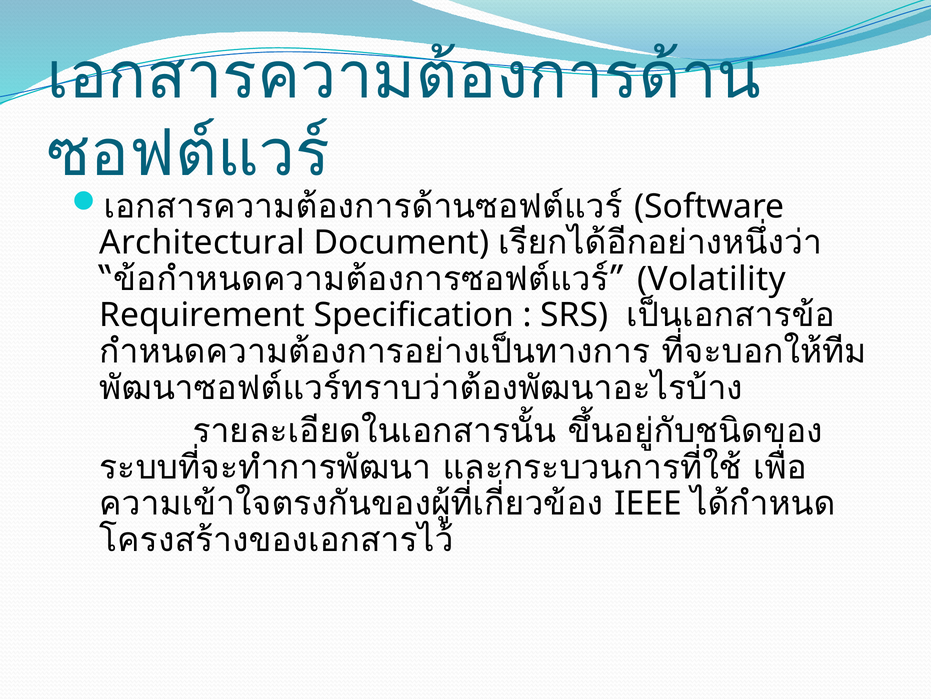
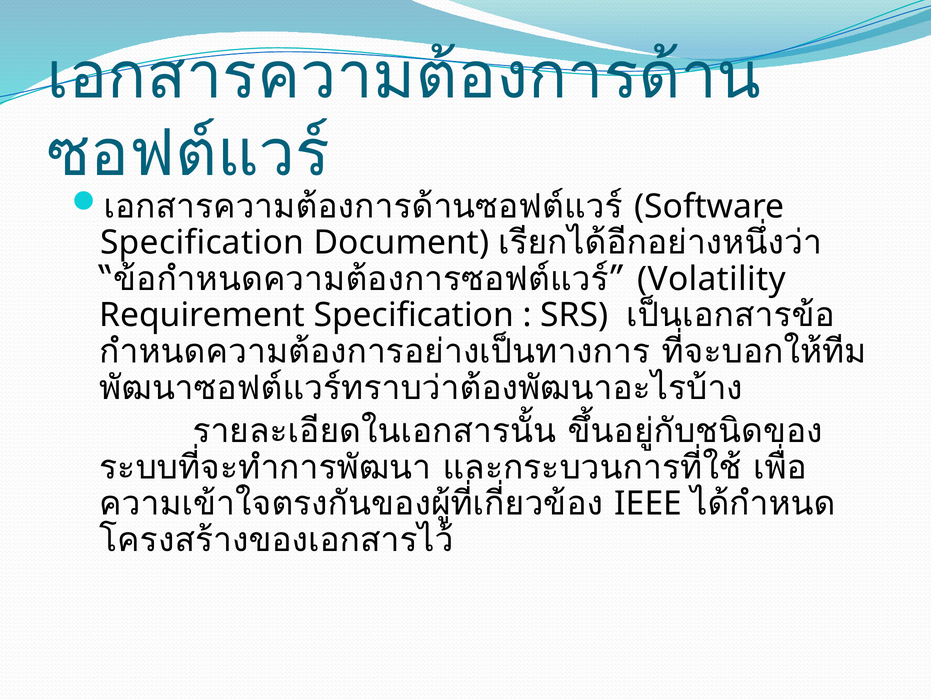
Architectural at (202, 242): Architectural -> Specification
